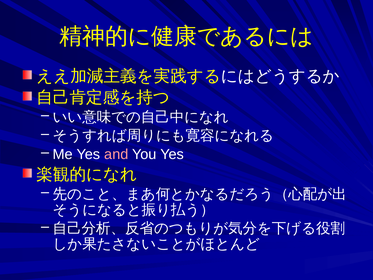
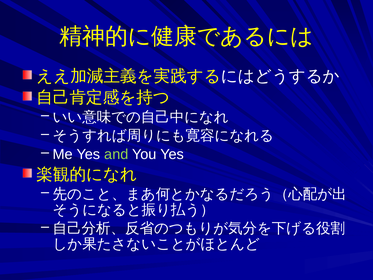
and colour: pink -> light green
